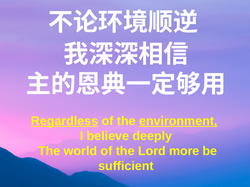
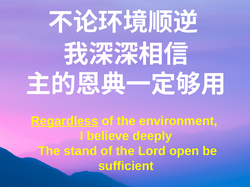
environment underline: present -> none
world: world -> stand
more: more -> open
